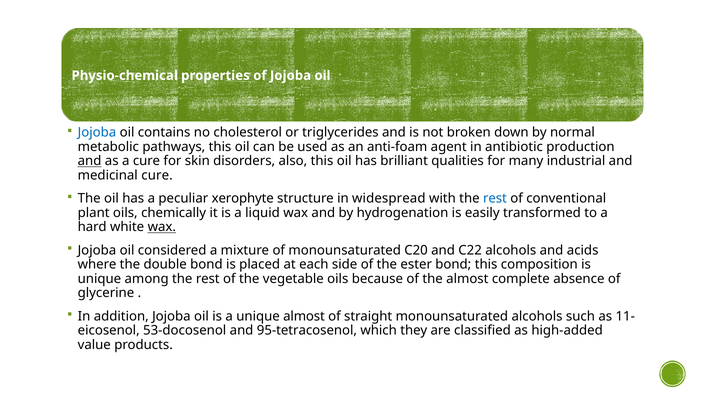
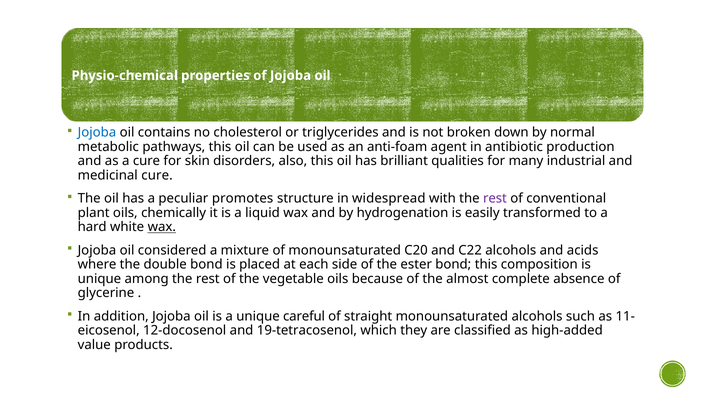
and at (90, 161) underline: present -> none
xerophyte: xerophyte -> promotes
rest at (495, 198) colour: blue -> purple
unique almost: almost -> careful
53-docosenol: 53-docosenol -> 12-docosenol
95-tetracosenol: 95-tetracosenol -> 19-tetracosenol
